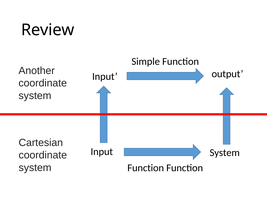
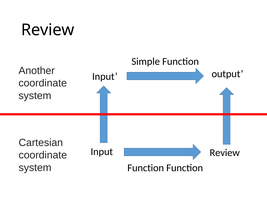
Input System: System -> Review
